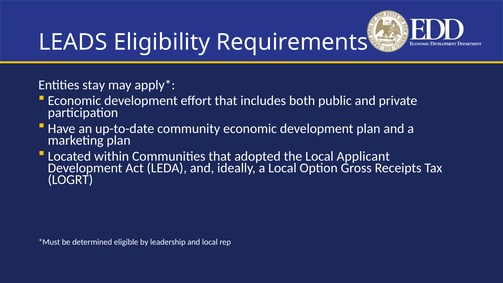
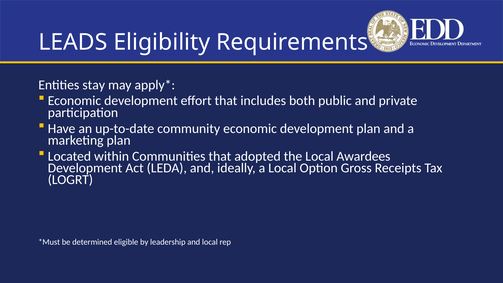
Applicant: Applicant -> Awardees
